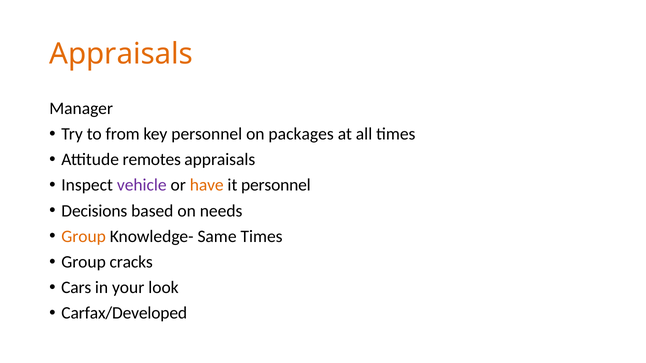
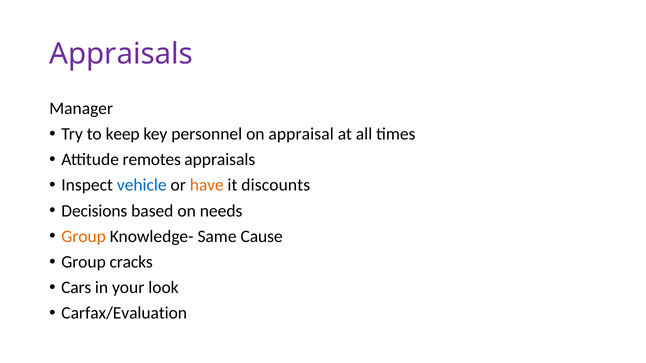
Appraisals at (121, 54) colour: orange -> purple
from: from -> keep
packages: packages -> appraisal
vehicle colour: purple -> blue
it personnel: personnel -> discounts
Same Times: Times -> Cause
Carfax/Developed: Carfax/Developed -> Carfax/Evaluation
